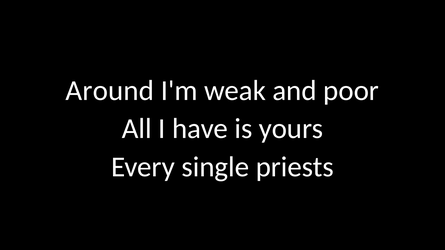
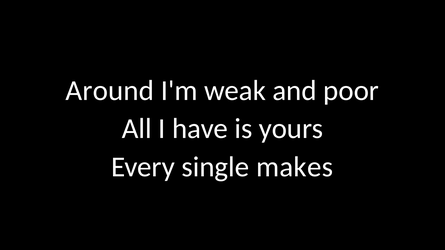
priests: priests -> makes
